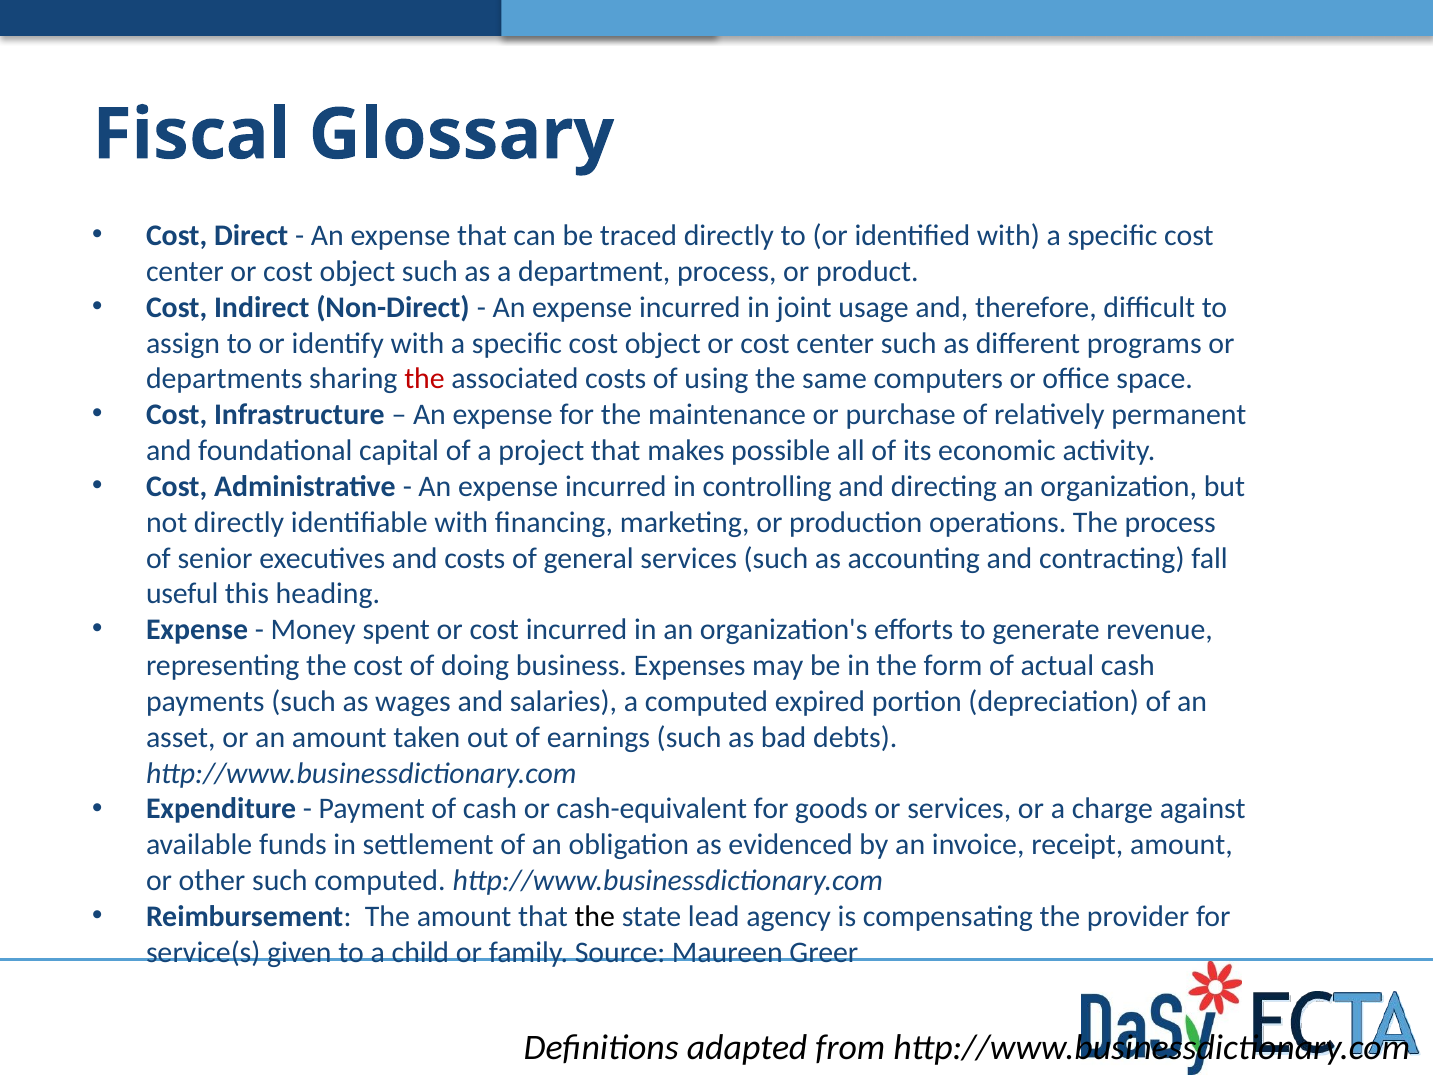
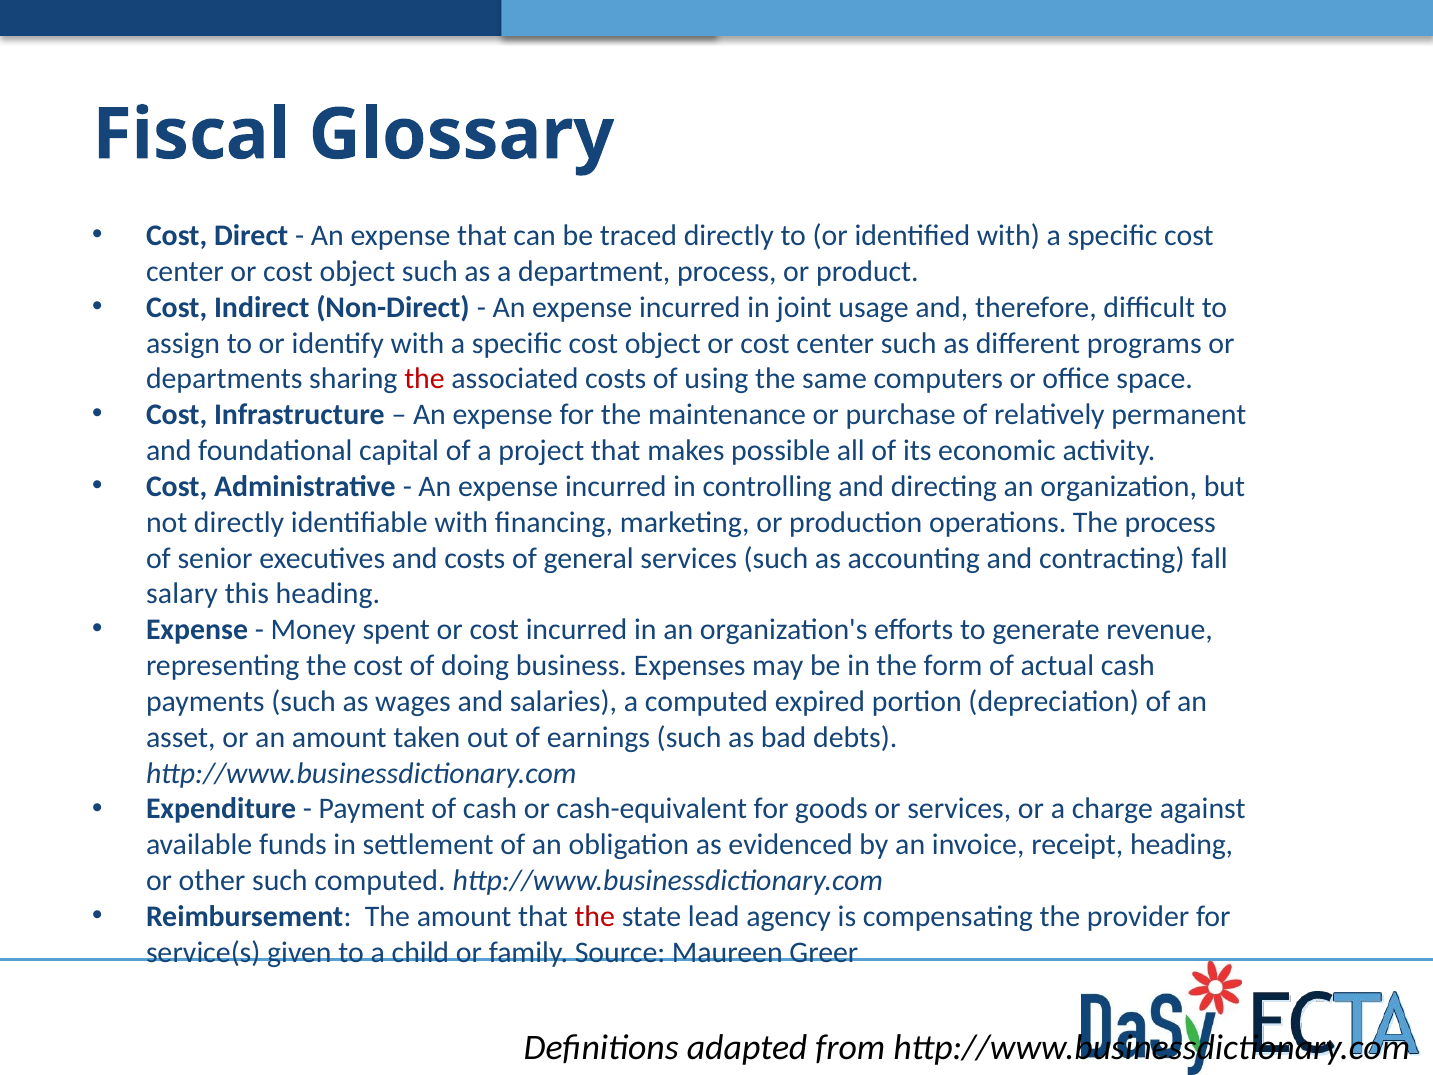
useful: useful -> salary
receipt amount: amount -> heading
the at (595, 916) colour: black -> red
